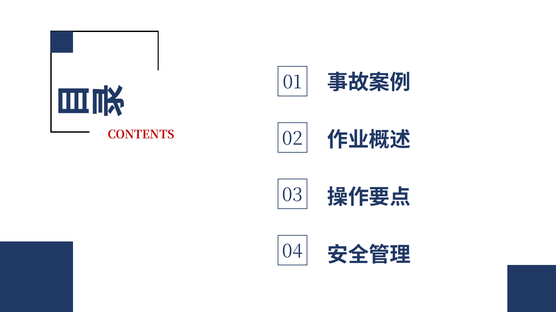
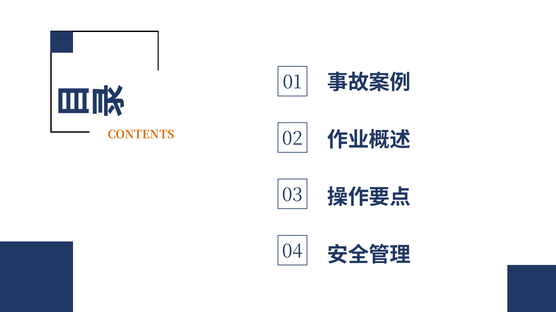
CONTENTS colour: red -> orange
